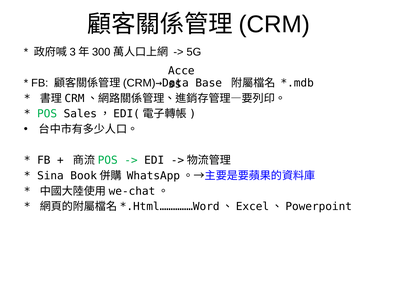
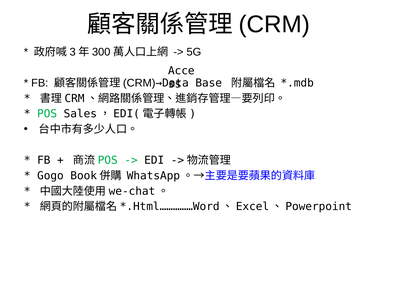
Sina: Sina -> Gogo
